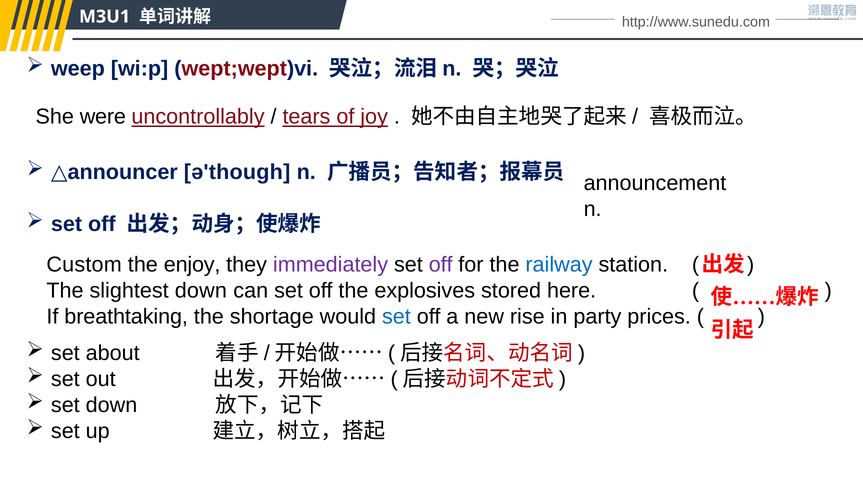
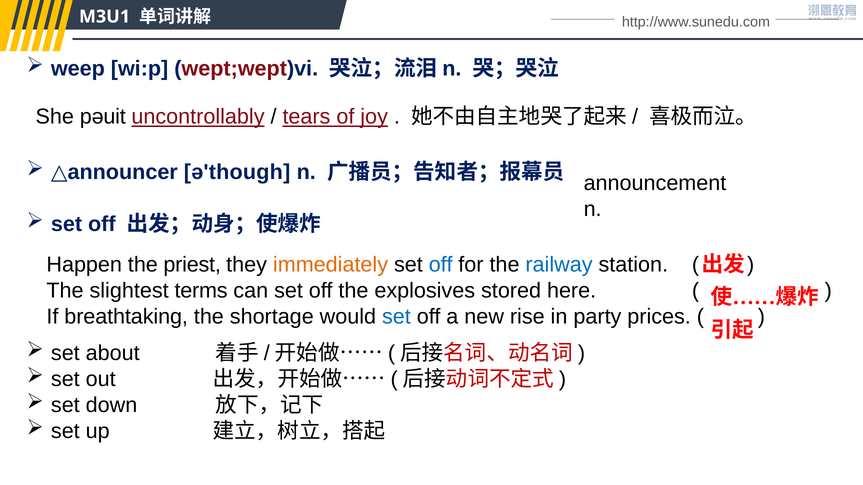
were: were -> pəuit
Custom: Custom -> Happen
enjoy: enjoy -> priest
immediately colour: purple -> orange
off at (441, 265) colour: purple -> blue
slightest down: down -> terms
